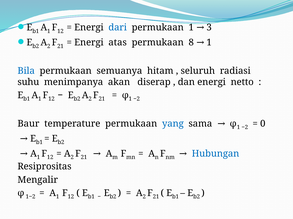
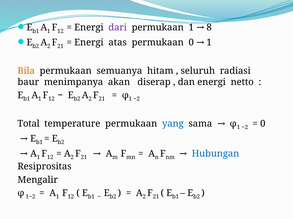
dari colour: blue -> purple
3: 3 -> 8
permukaan 8: 8 -> 0
Bila colour: blue -> orange
suhu: suhu -> baur
Baur: Baur -> Total
